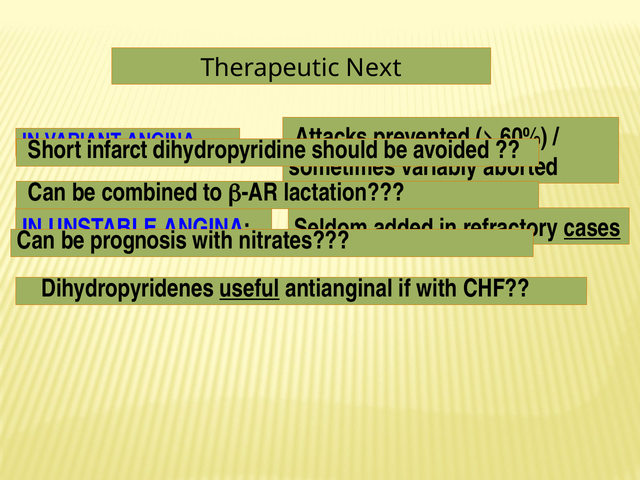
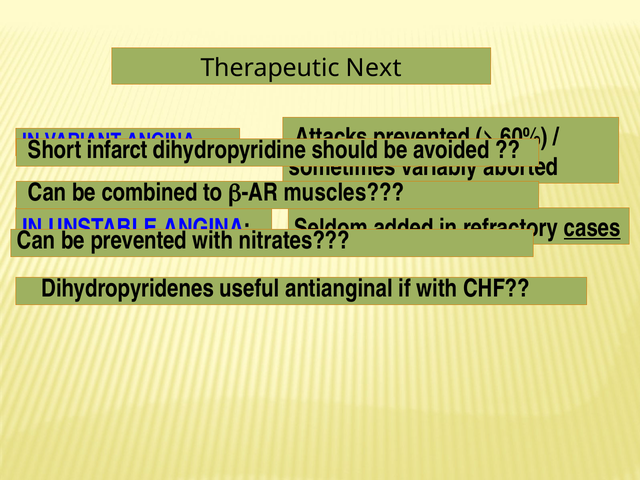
lactation: lactation -> muscles
prognosis at (139, 241): prognosis -> prevented
useful underline: present -> none
